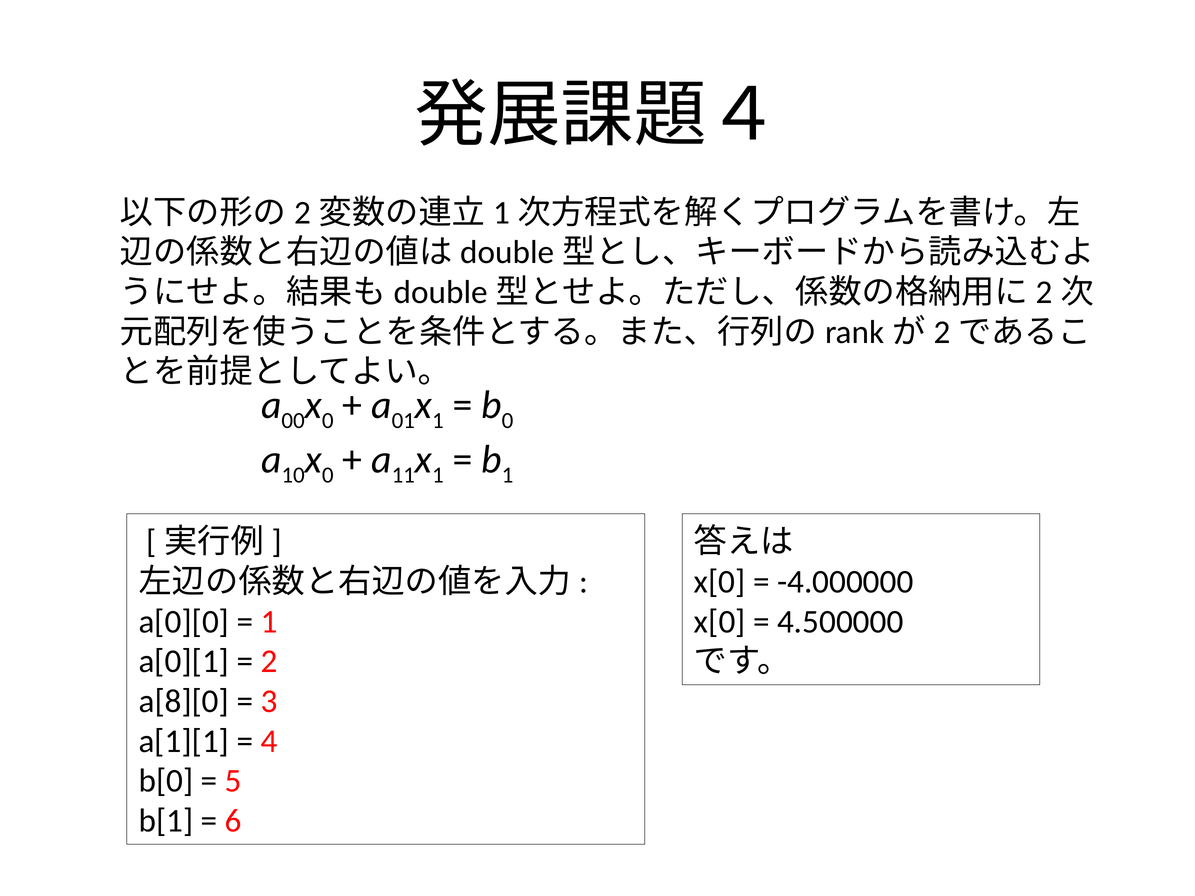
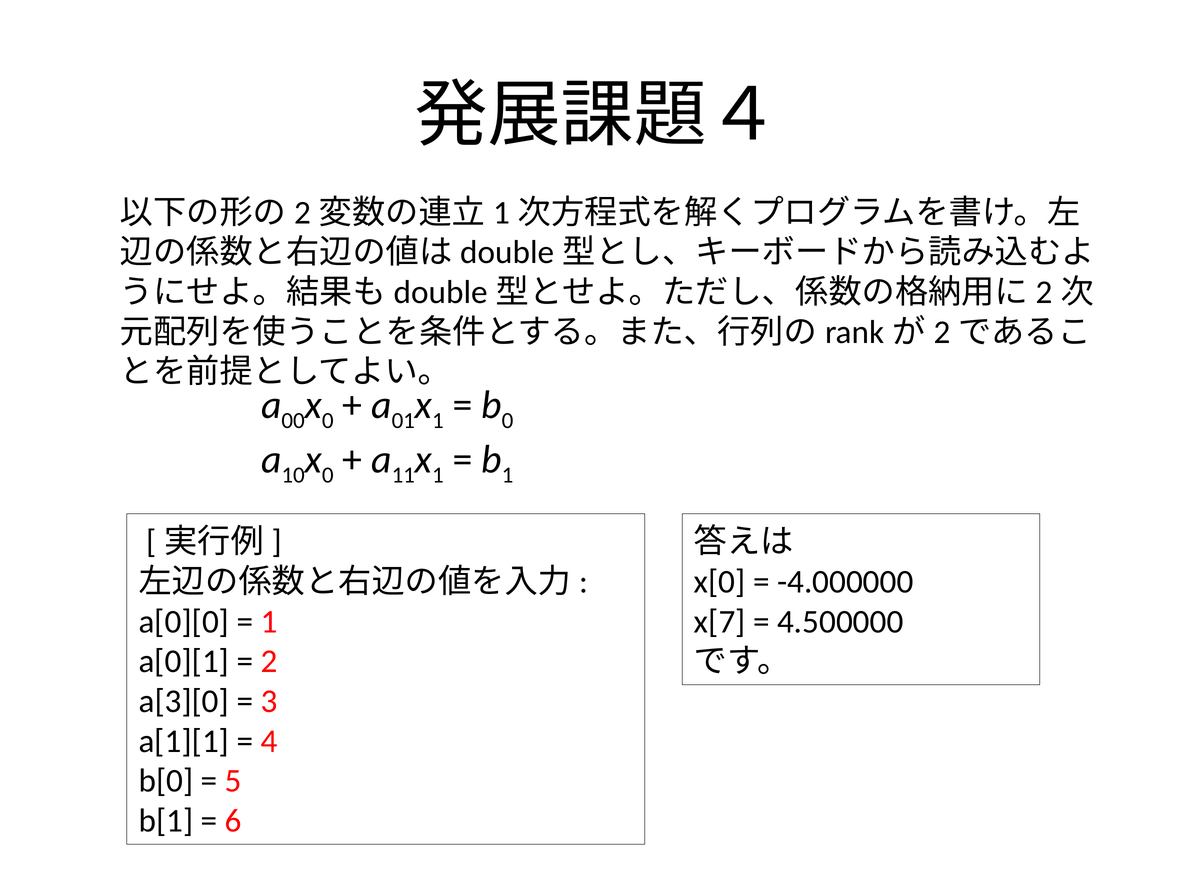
x[0 at (720, 622): x[0 -> x[7
a[8][0: a[8][0 -> a[3][0
